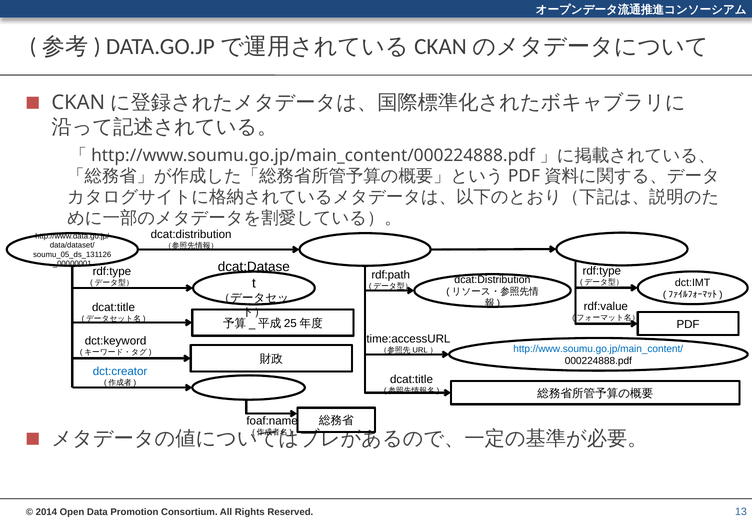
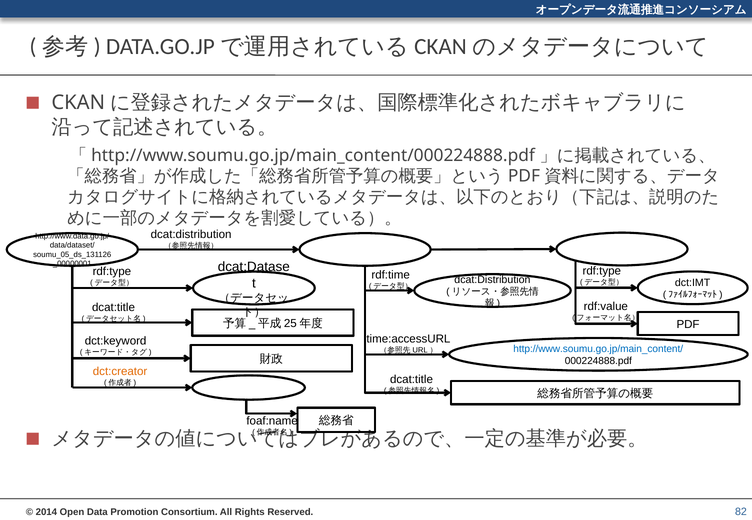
rdf:path: rdf:path -> rdf:time
dct:creator colour: blue -> orange
13: 13 -> 82
